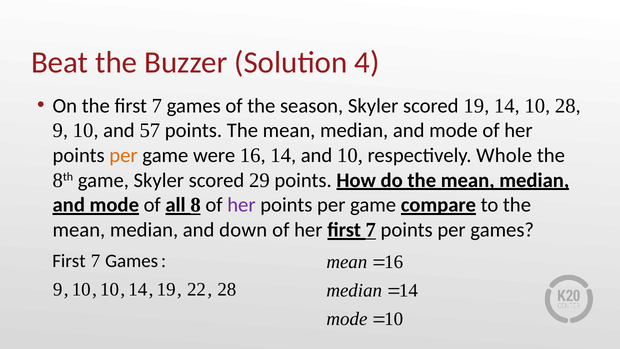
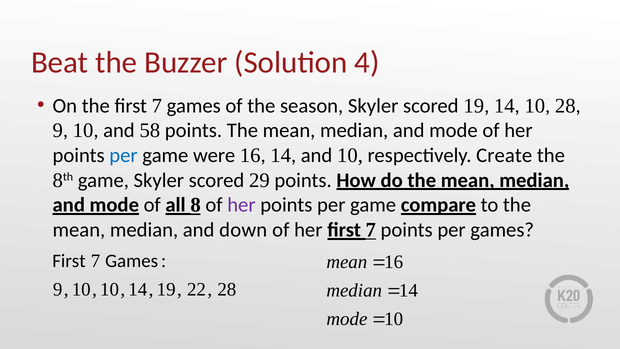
57: 57 -> 58
per at (124, 155) colour: orange -> blue
Whole: Whole -> Create
